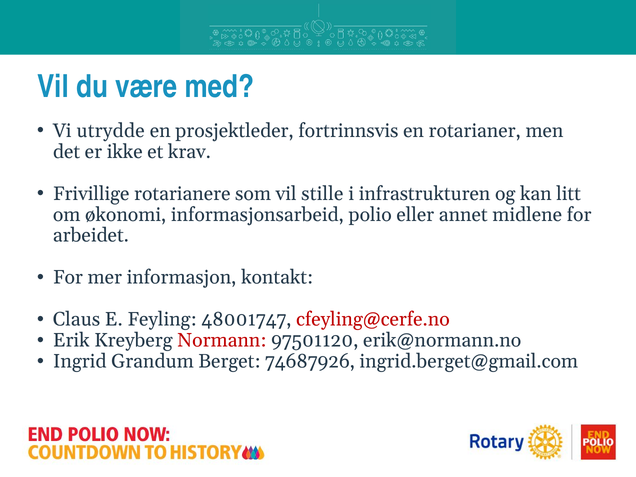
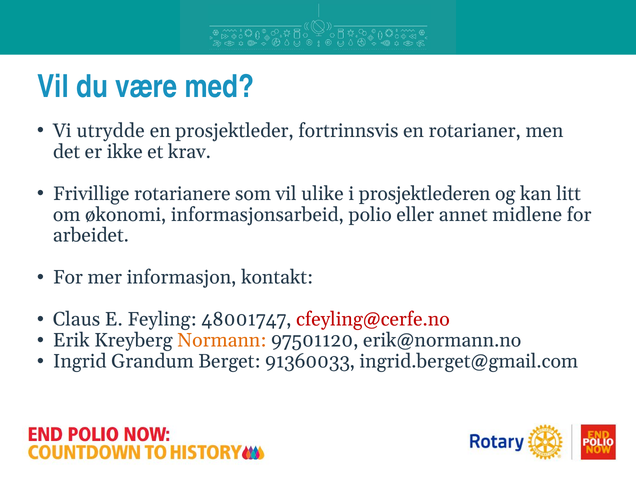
stille: stille -> ulike
infrastrukturen: infrastrukturen -> prosjektlederen
Normann colour: red -> orange
74687926: 74687926 -> 91360033
